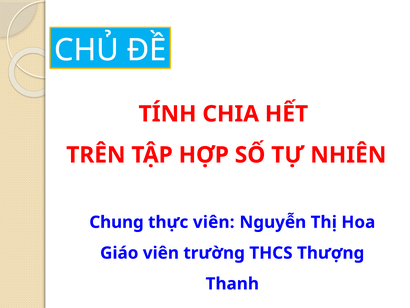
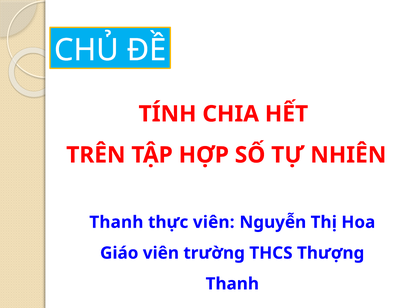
Chung at (117, 222): Chung -> Thanh
